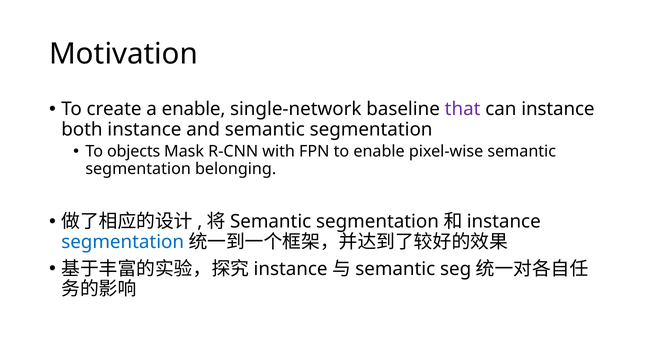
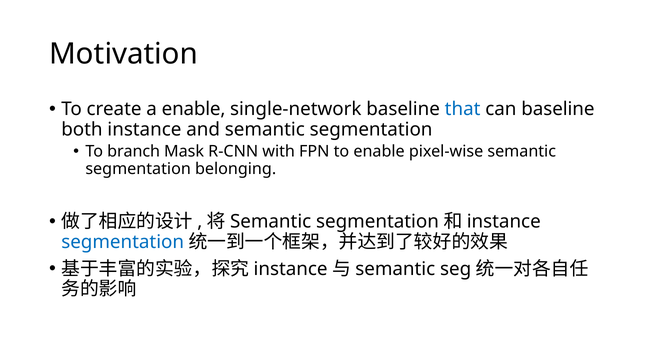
that colour: purple -> blue
can instance: instance -> baseline
objects: objects -> branch
